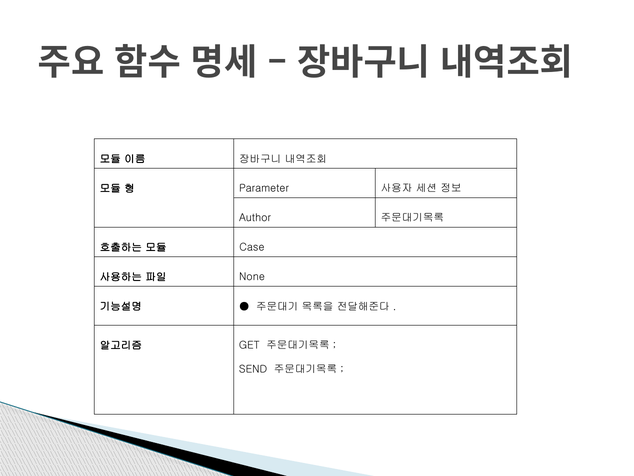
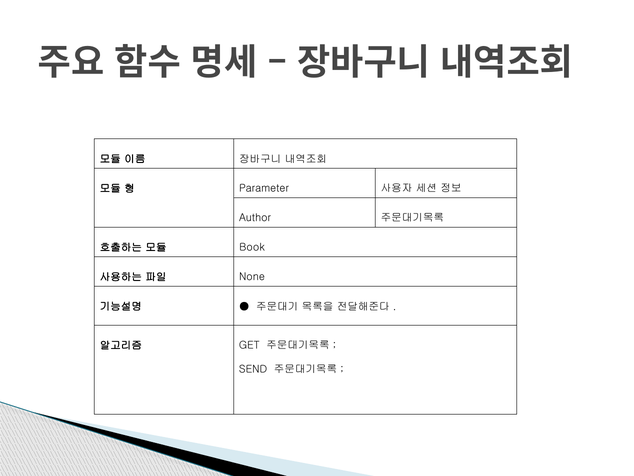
Case: Case -> Book
